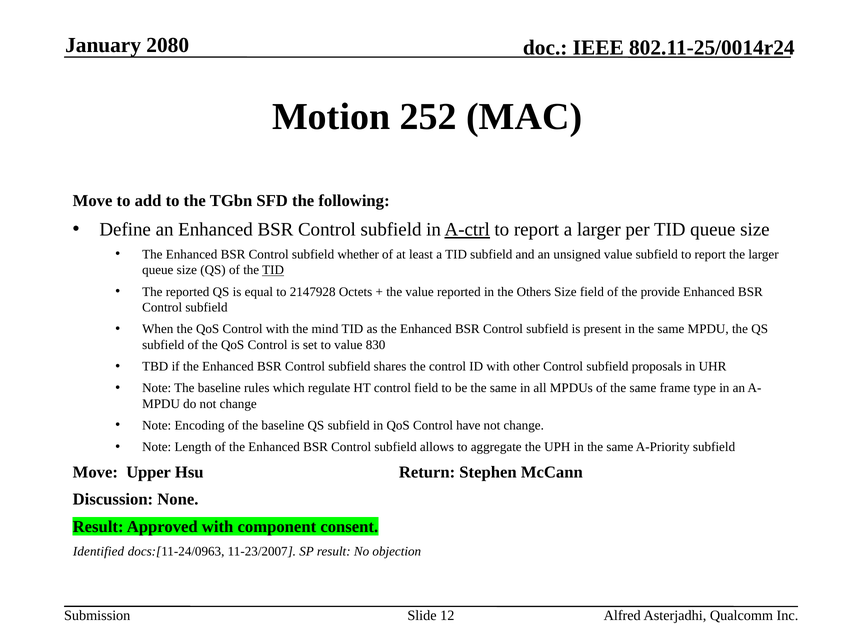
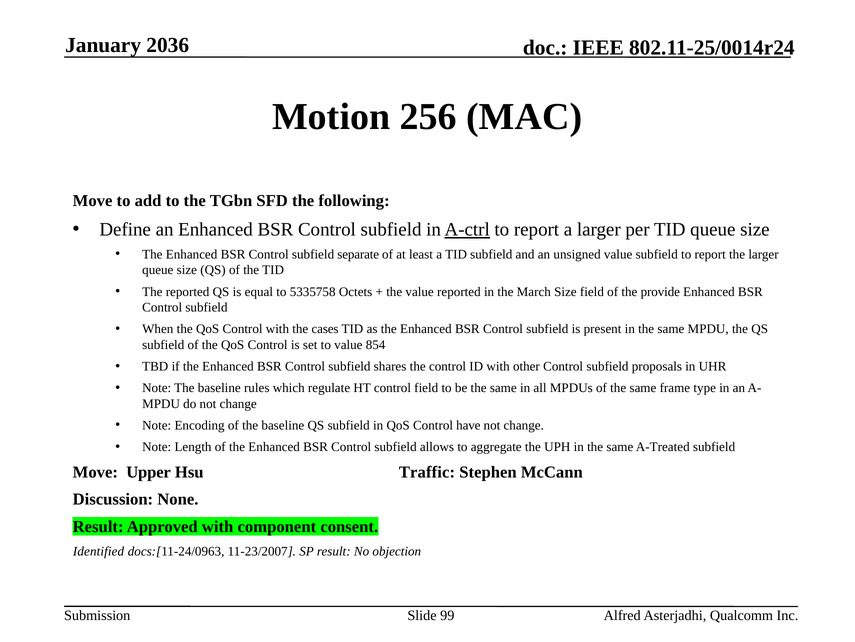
2080: 2080 -> 2036
252: 252 -> 256
whether: whether -> separate
TID at (273, 270) underline: present -> none
2147928: 2147928 -> 5335758
Others: Others -> March
mind: mind -> cases
830: 830 -> 854
A-Priority: A-Priority -> A-Treated
Return: Return -> Traffic
12: 12 -> 99
